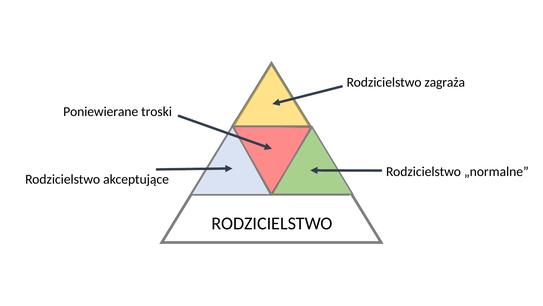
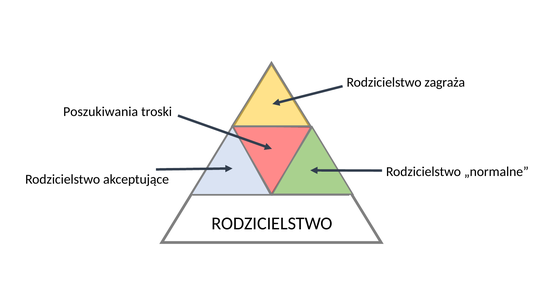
Poniewierane: Poniewierane -> Poszukiwania
